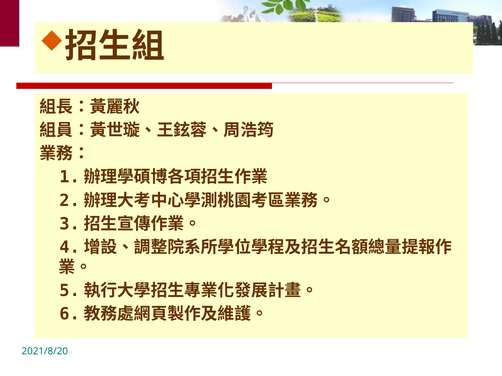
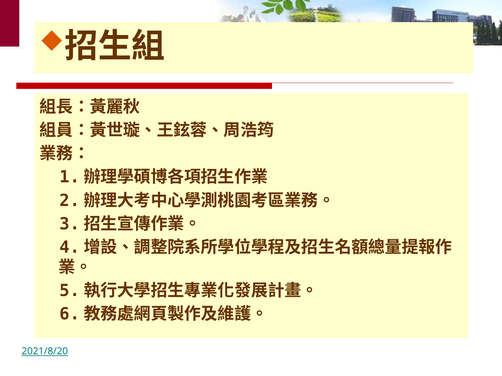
2021/8/20 underline: none -> present
